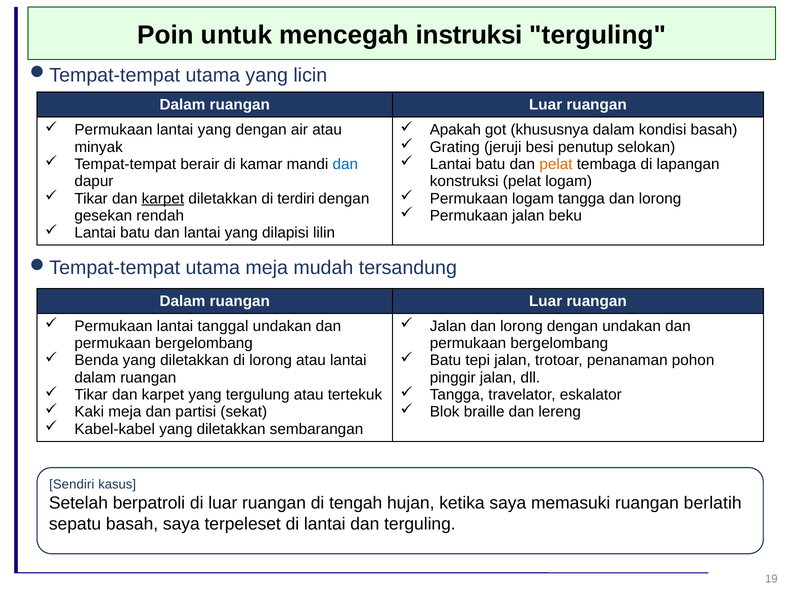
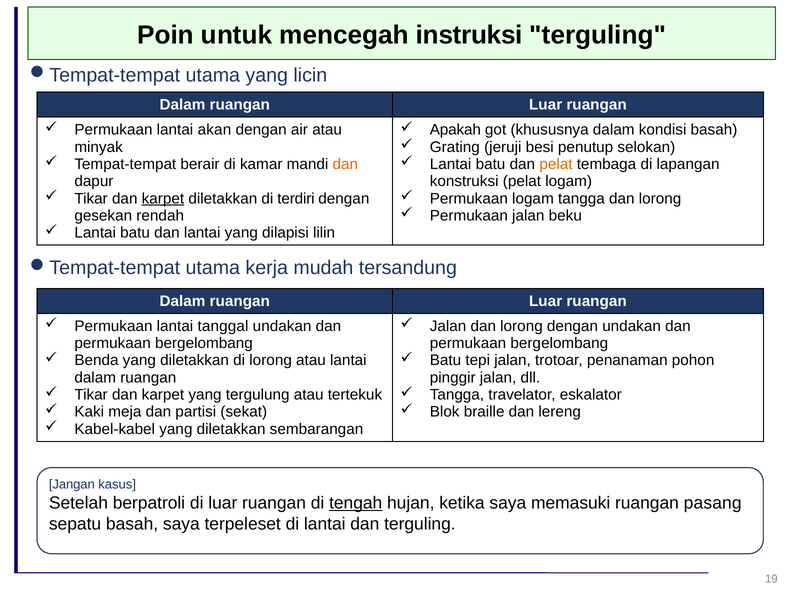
Permukaan lantai yang: yang -> akan
dan at (345, 164) colour: blue -> orange
utama meja: meja -> kerja
Sendiri: Sendiri -> Jangan
tengah underline: none -> present
berlatih: berlatih -> pasang
